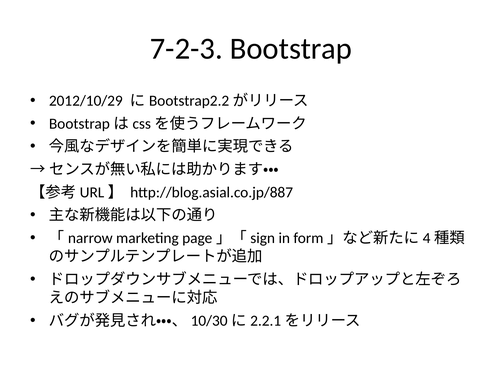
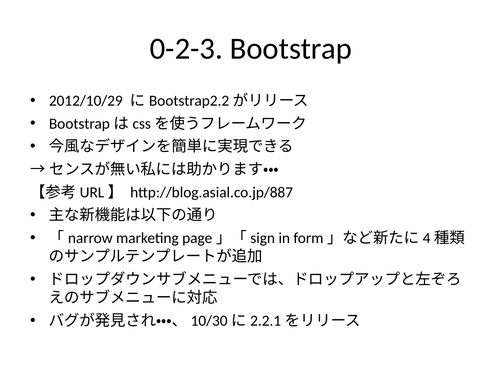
7-2-3: 7-2-3 -> 0-2-3
